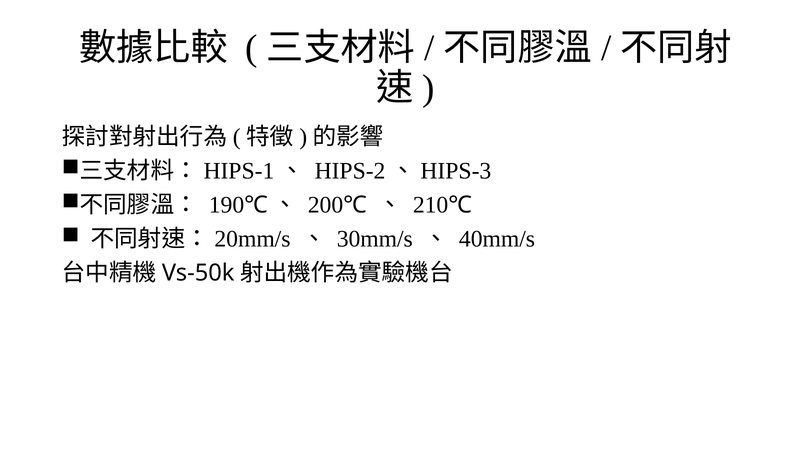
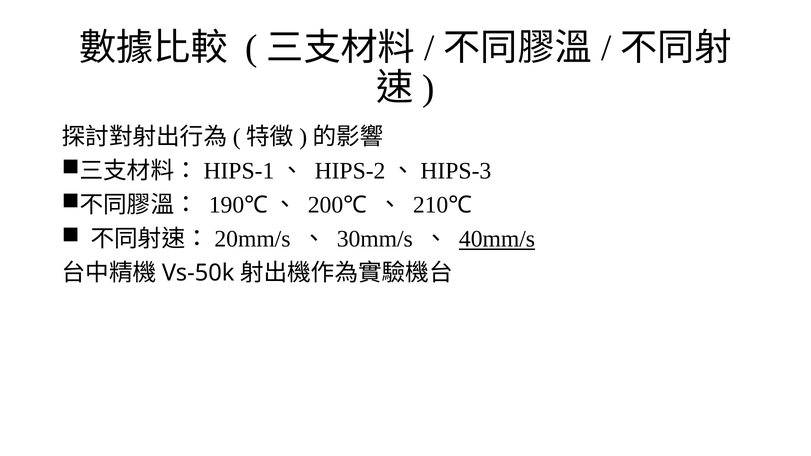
40mm/s underline: none -> present
